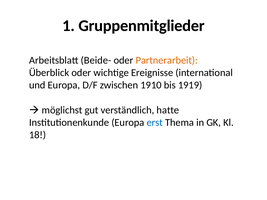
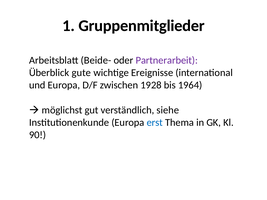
Partnerarbeit colour: orange -> purple
Überblick oder: oder -> gute
1910: 1910 -> 1928
1919: 1919 -> 1964
hatte: hatte -> siehe
18: 18 -> 90
